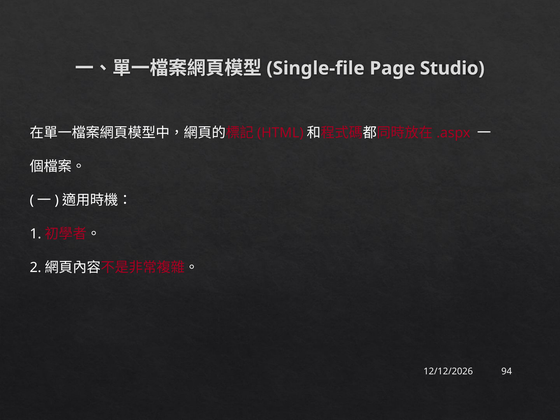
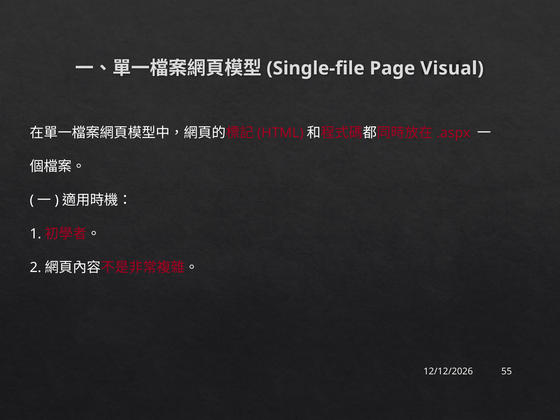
Studio: Studio -> Visual
94: 94 -> 55
